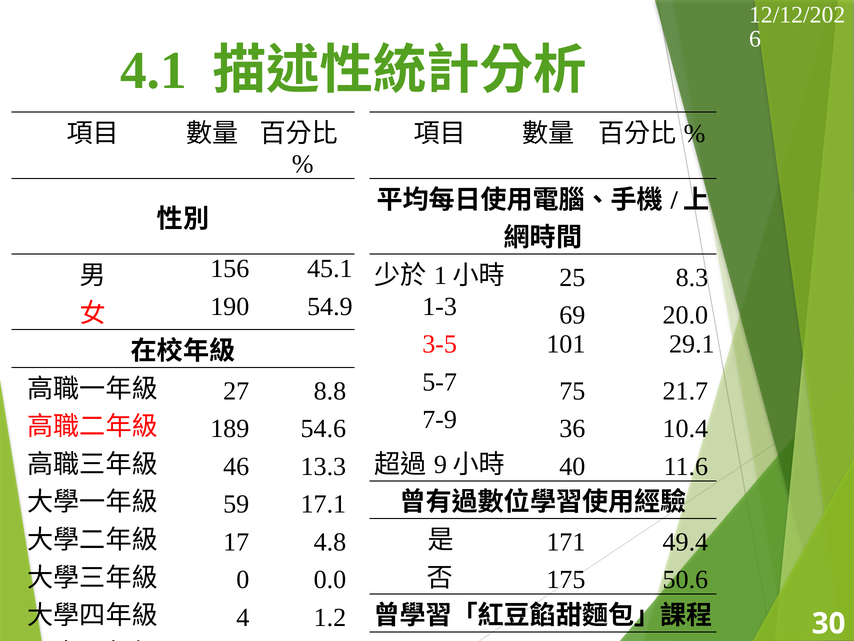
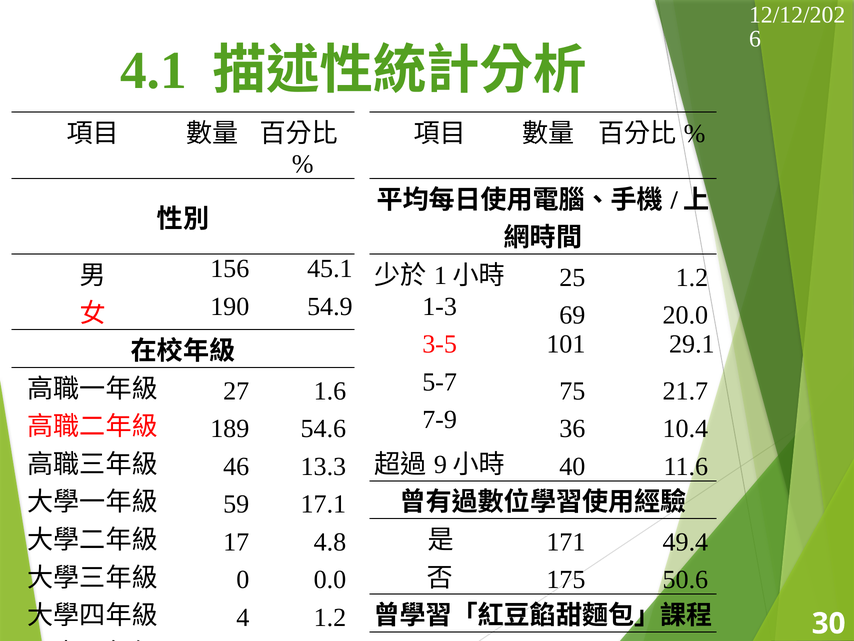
25 8.3: 8.3 -> 1.2
8.8: 8.8 -> 1.6
